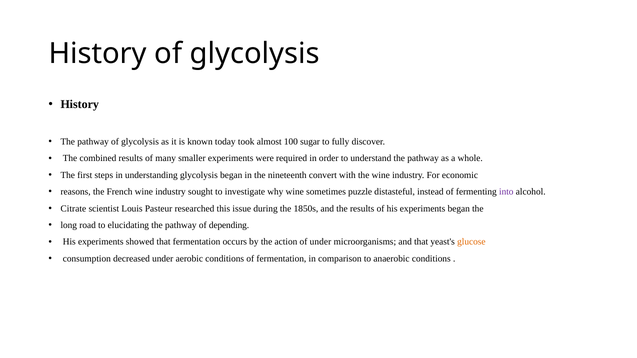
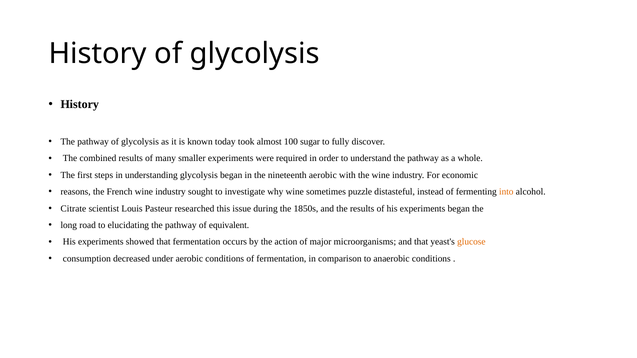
nineteenth convert: convert -> aerobic
into colour: purple -> orange
depending: depending -> equivalent
of under: under -> major
